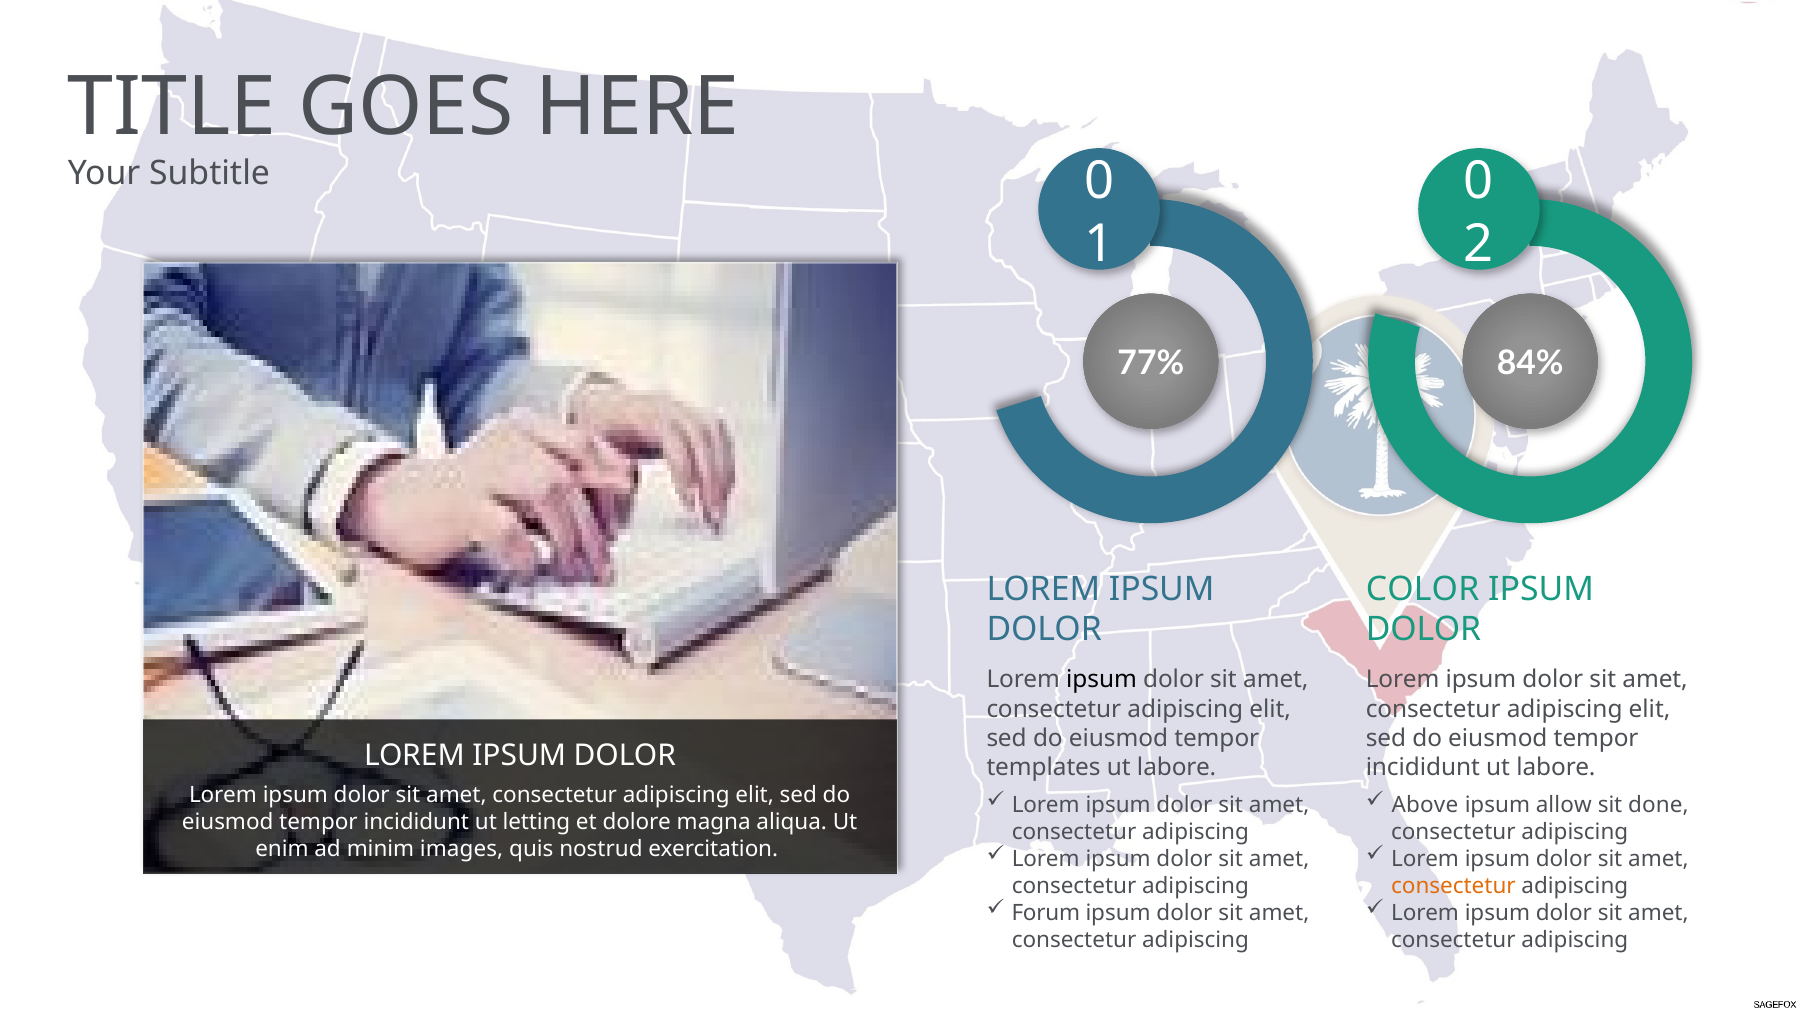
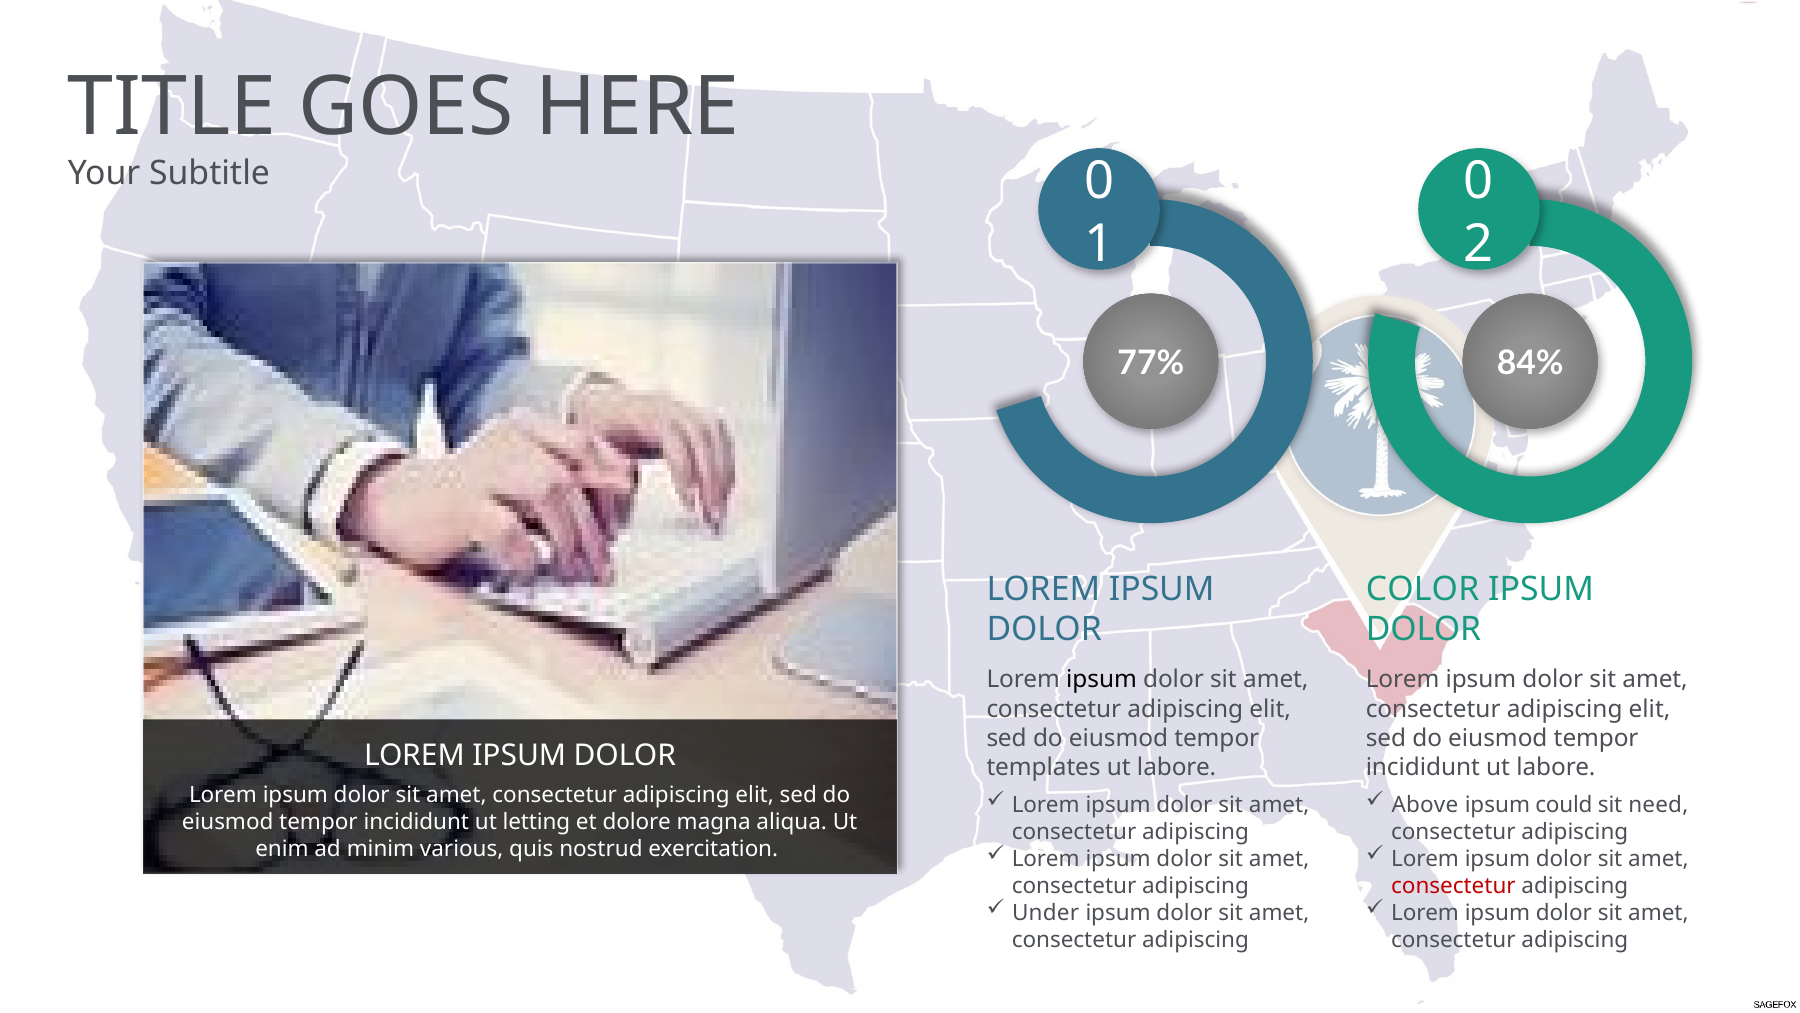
allow: allow -> could
done: done -> need
images: images -> various
consectetur at (1453, 885) colour: orange -> red
Forum: Forum -> Under
